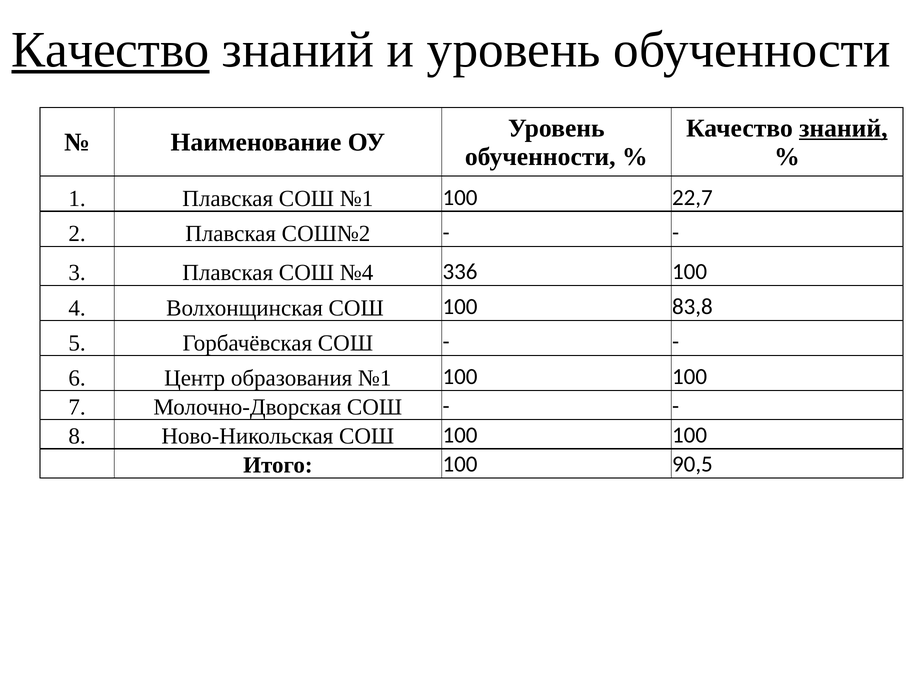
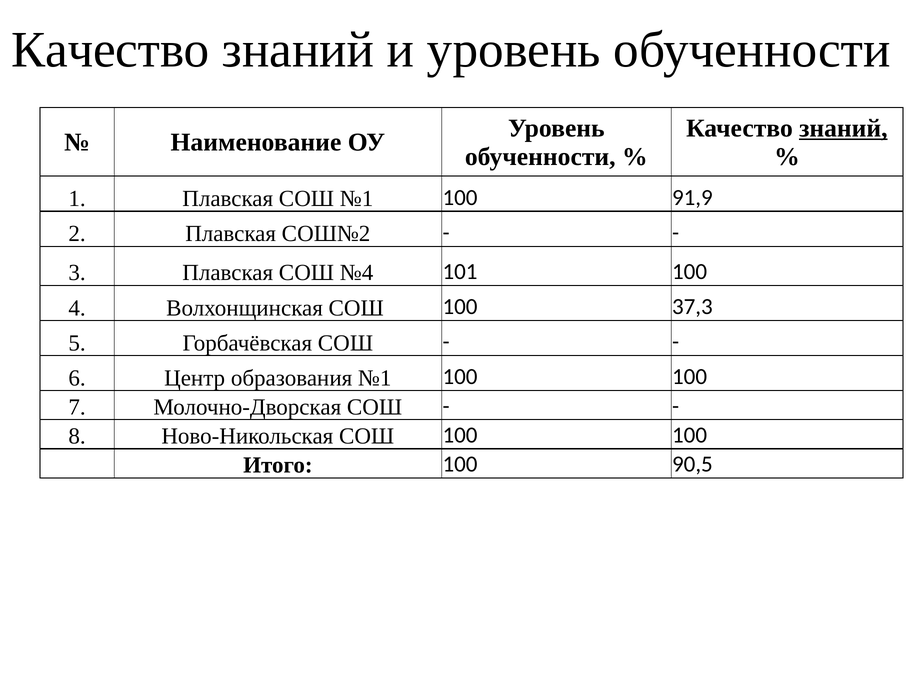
Качество at (110, 50) underline: present -> none
22,7: 22,7 -> 91,9
336: 336 -> 101
83,8: 83,8 -> 37,3
